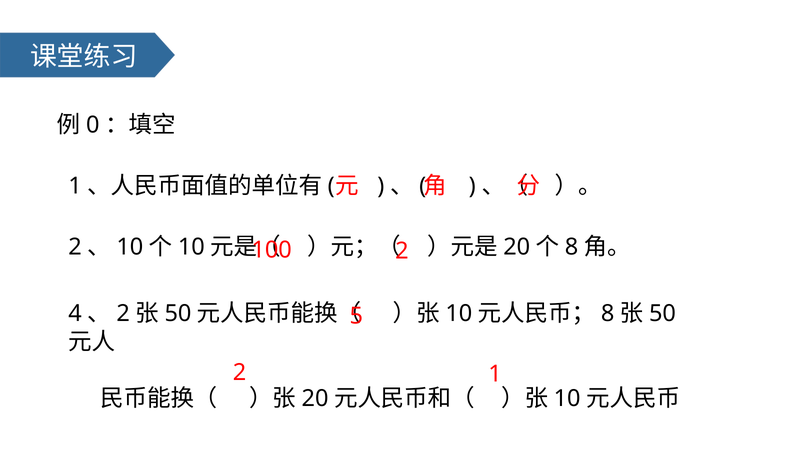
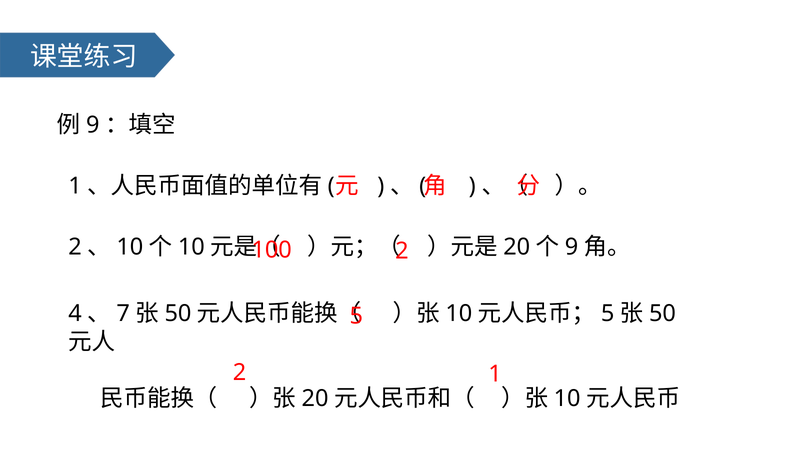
0 at (93, 125): 0 -> 9
8 at (572, 247): 8 -> 9
2 at (123, 314): 2 -> 7
8 at (608, 314): 8 -> 5
